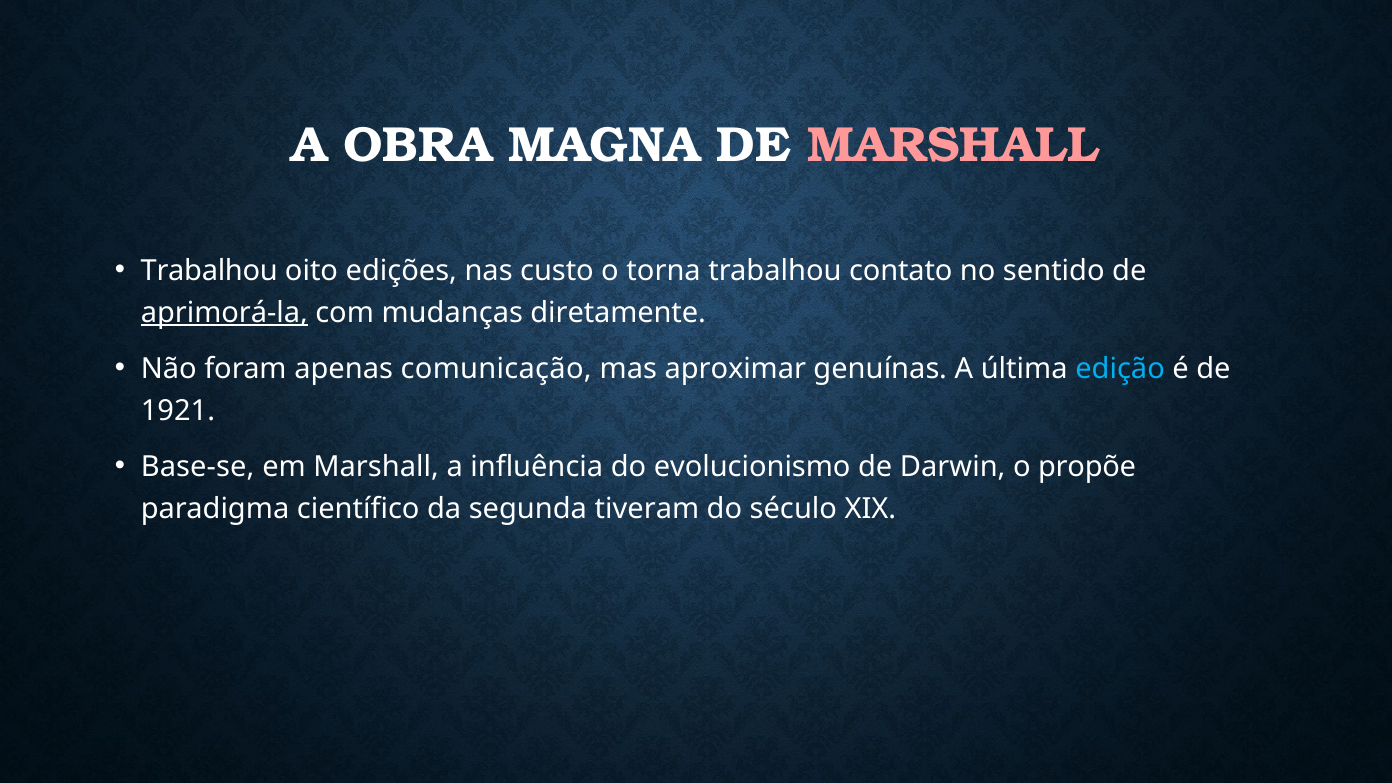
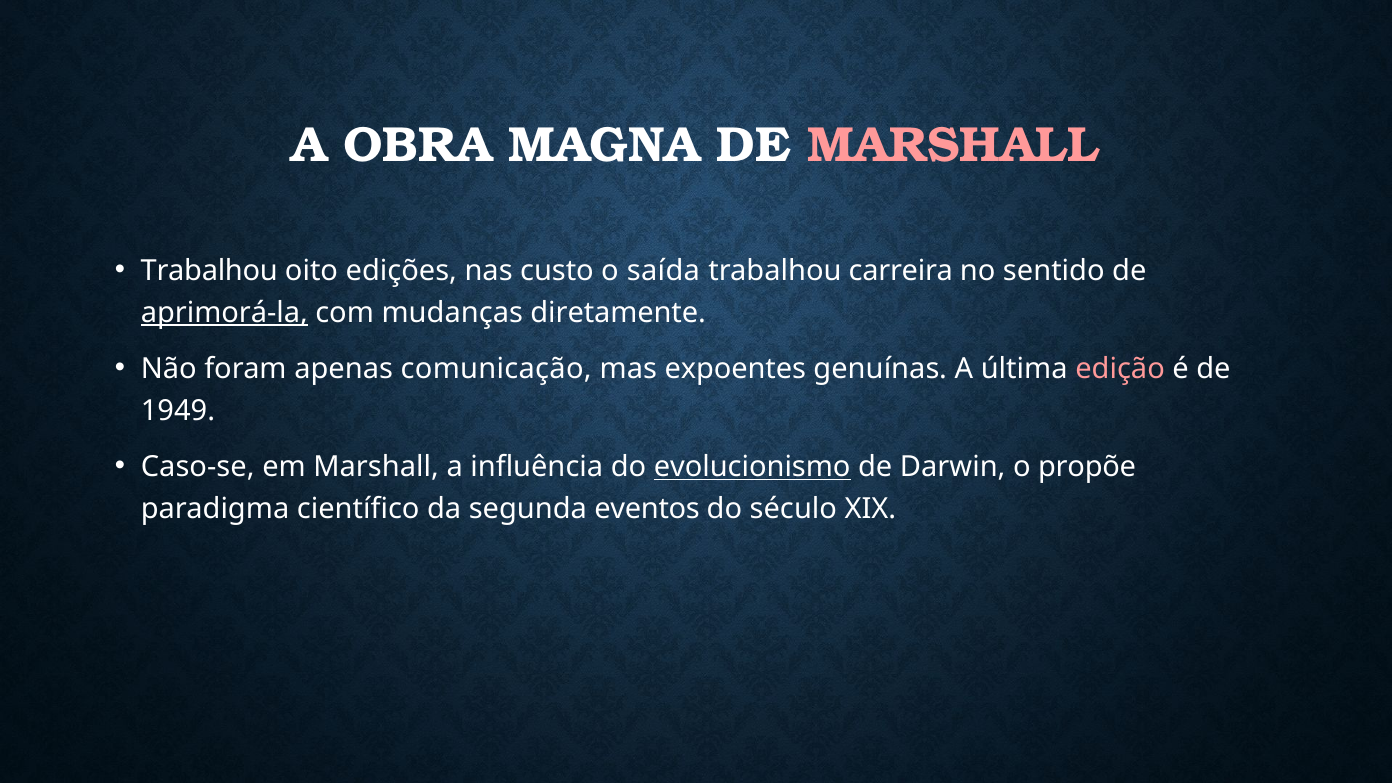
torna: torna -> saída
contato: contato -> carreira
aproximar: aproximar -> expoentes
edição colour: light blue -> pink
1921: 1921 -> 1949
Base-se: Base-se -> Caso-se
evolucionismo underline: none -> present
tiveram: tiveram -> eventos
